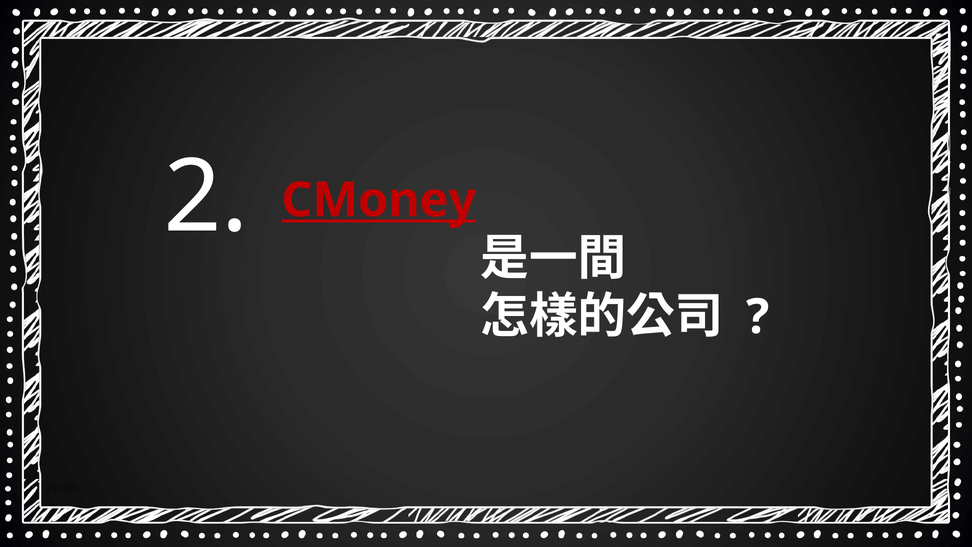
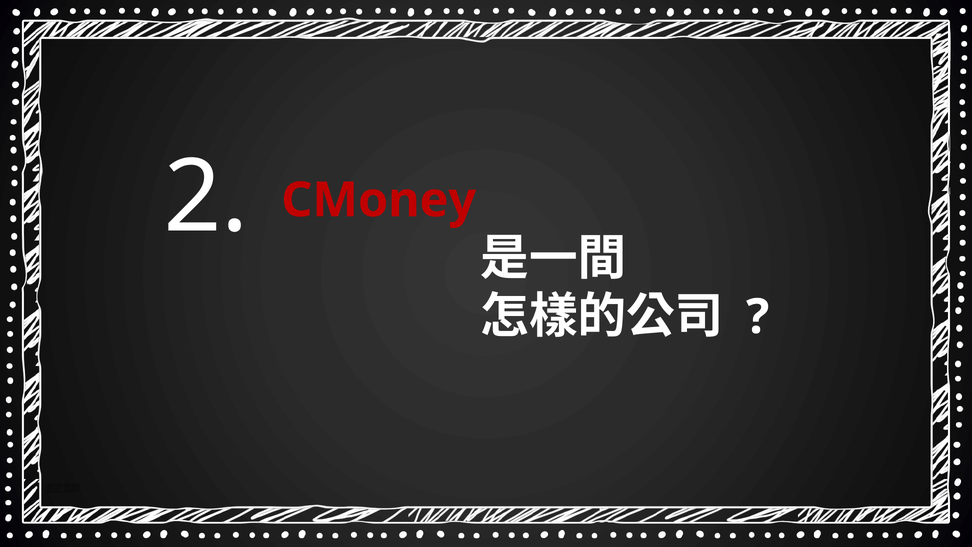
CMoney underline: present -> none
